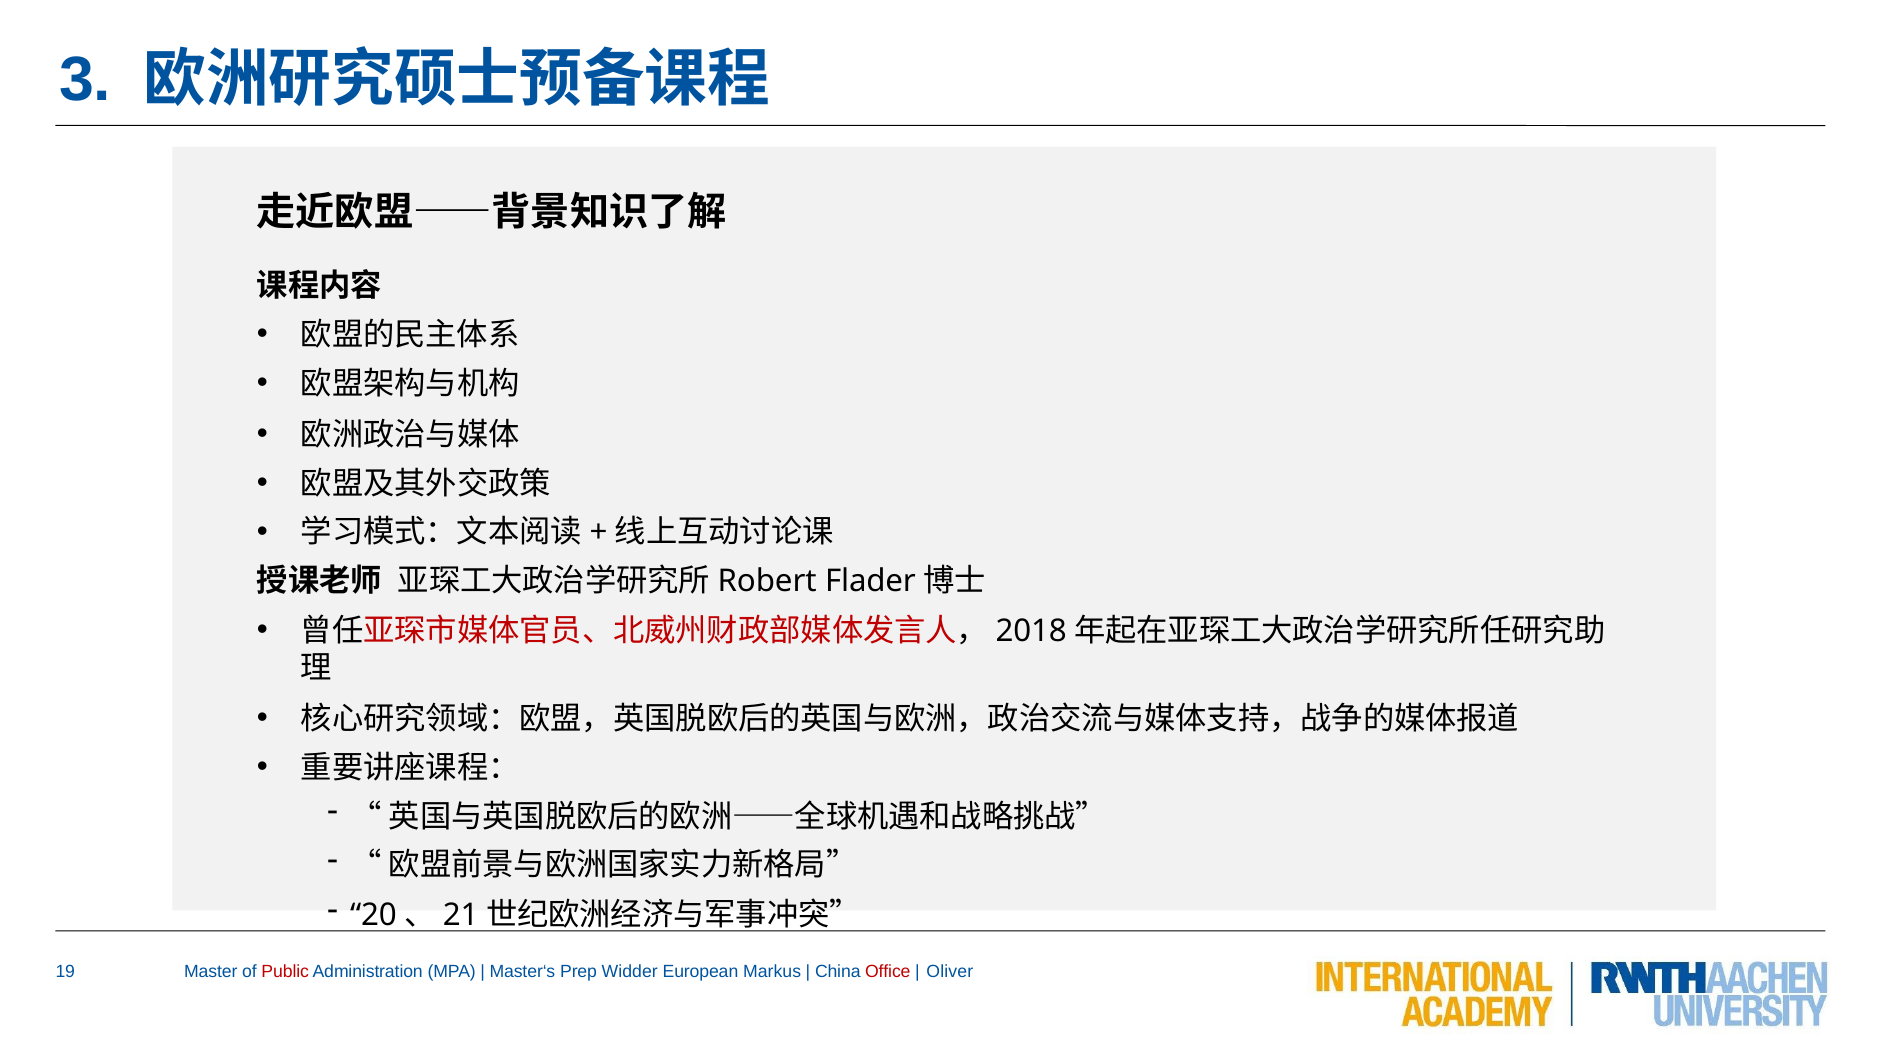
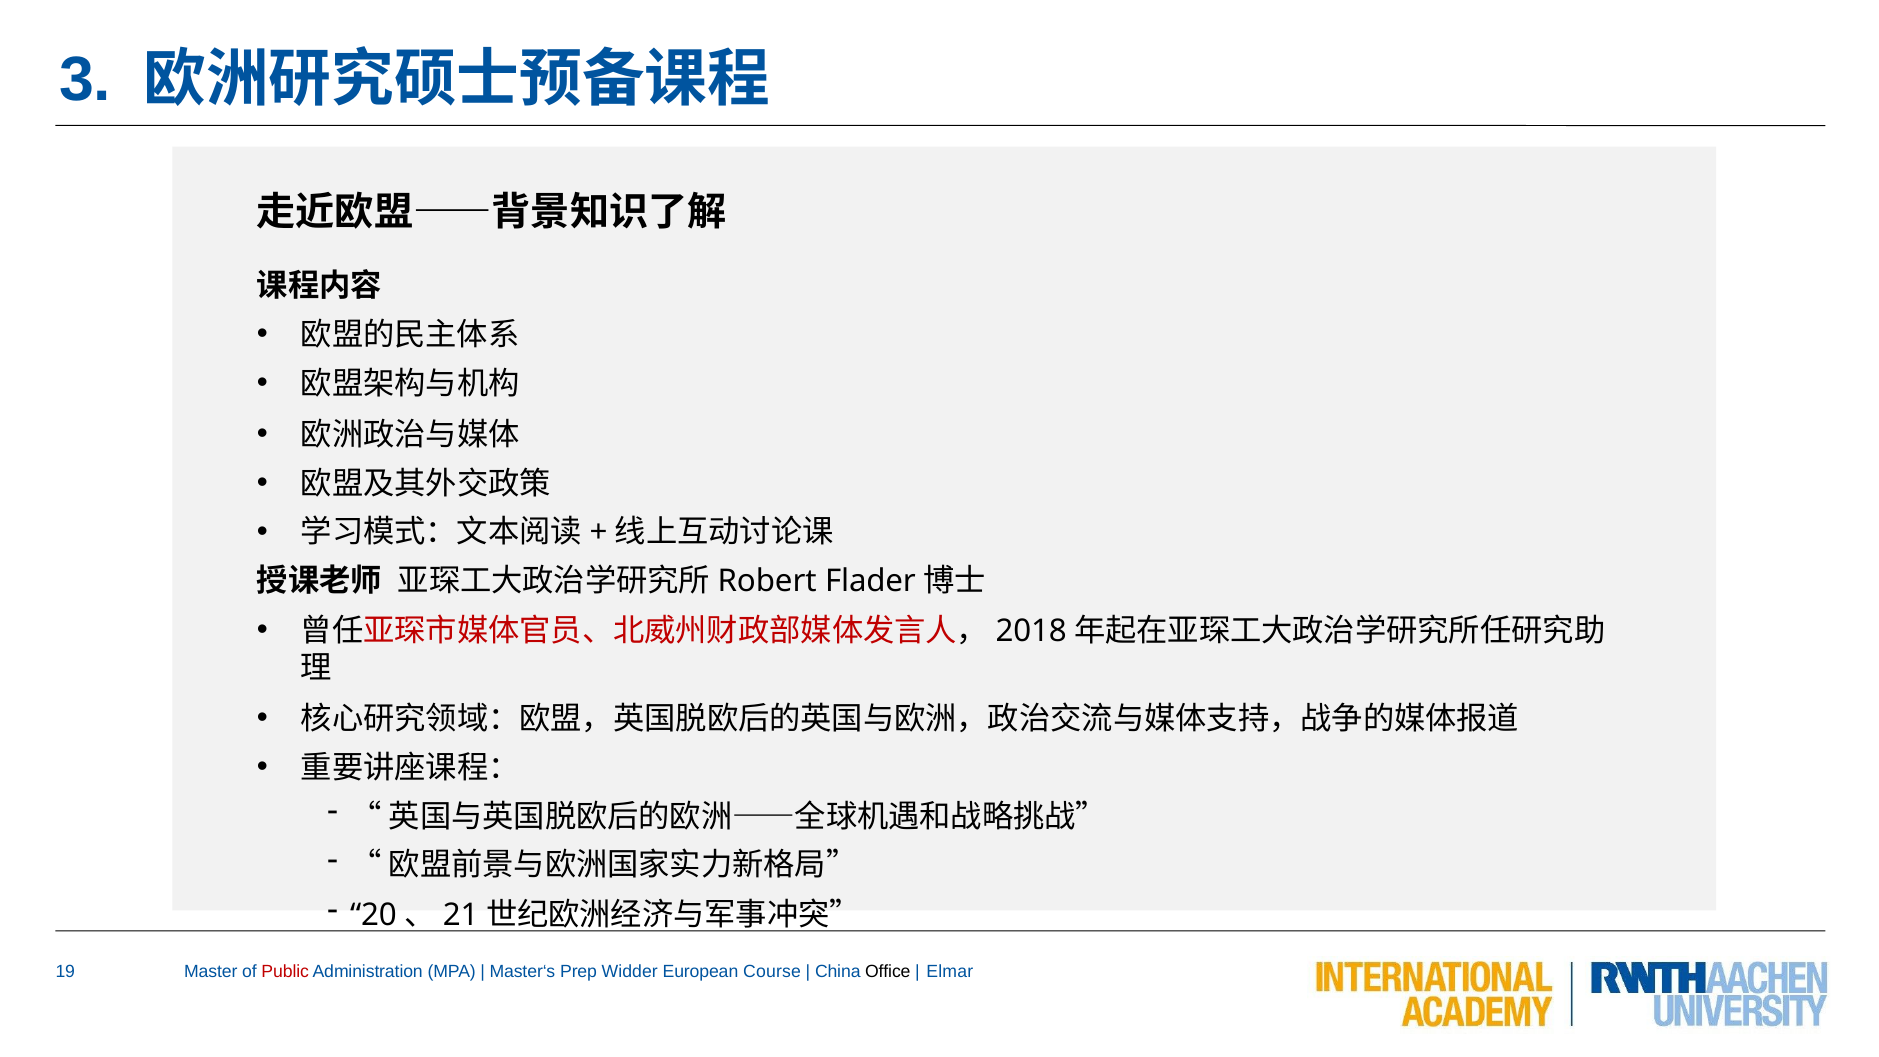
Markus: Markus -> Course
Office colour: red -> black
Oliver: Oliver -> Elmar
